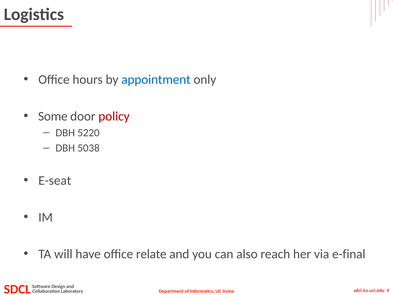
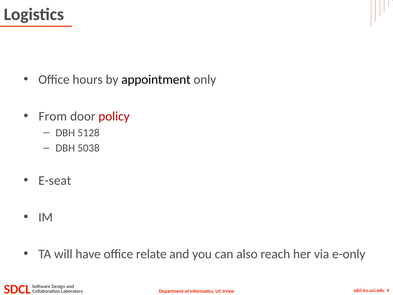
appointment colour: blue -> black
Some: Some -> From
5220: 5220 -> 5128
e-final: e-final -> e-only
